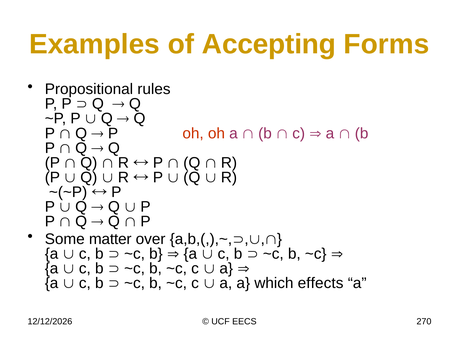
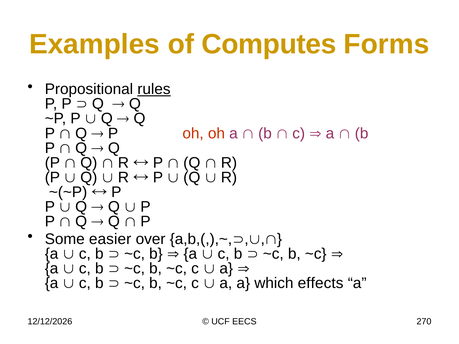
Accepting: Accepting -> Computes
rules underline: none -> present
matter: matter -> easier
